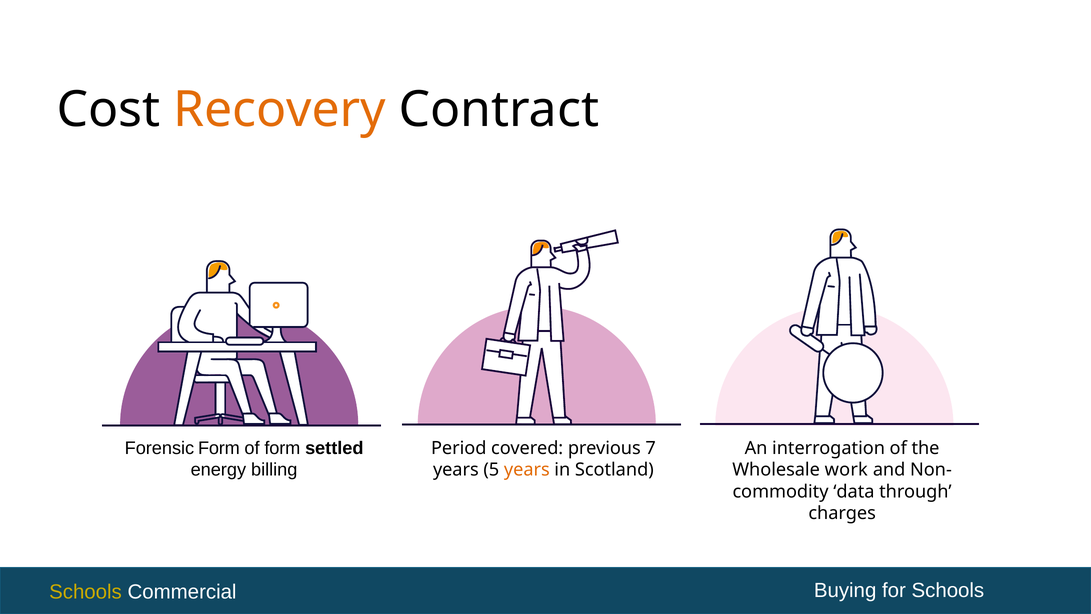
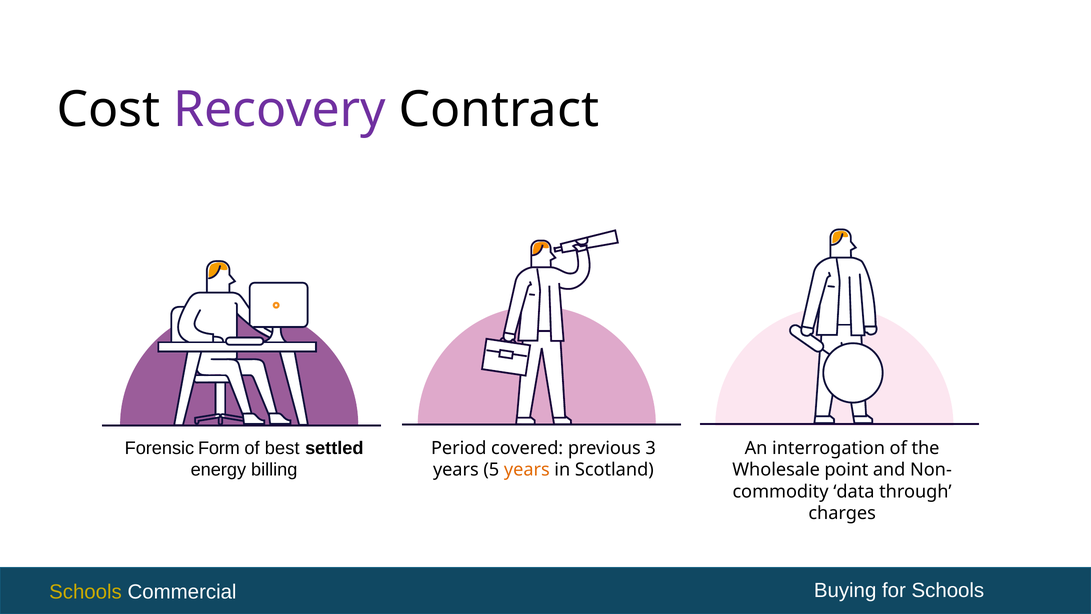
Recovery colour: orange -> purple
of form: form -> best
7: 7 -> 3
work: work -> point
